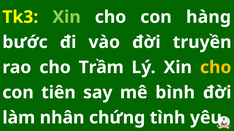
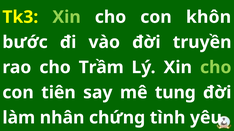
hàng: hàng -> khôn
cho at (216, 68) colour: yellow -> light green
bình: bình -> tung
